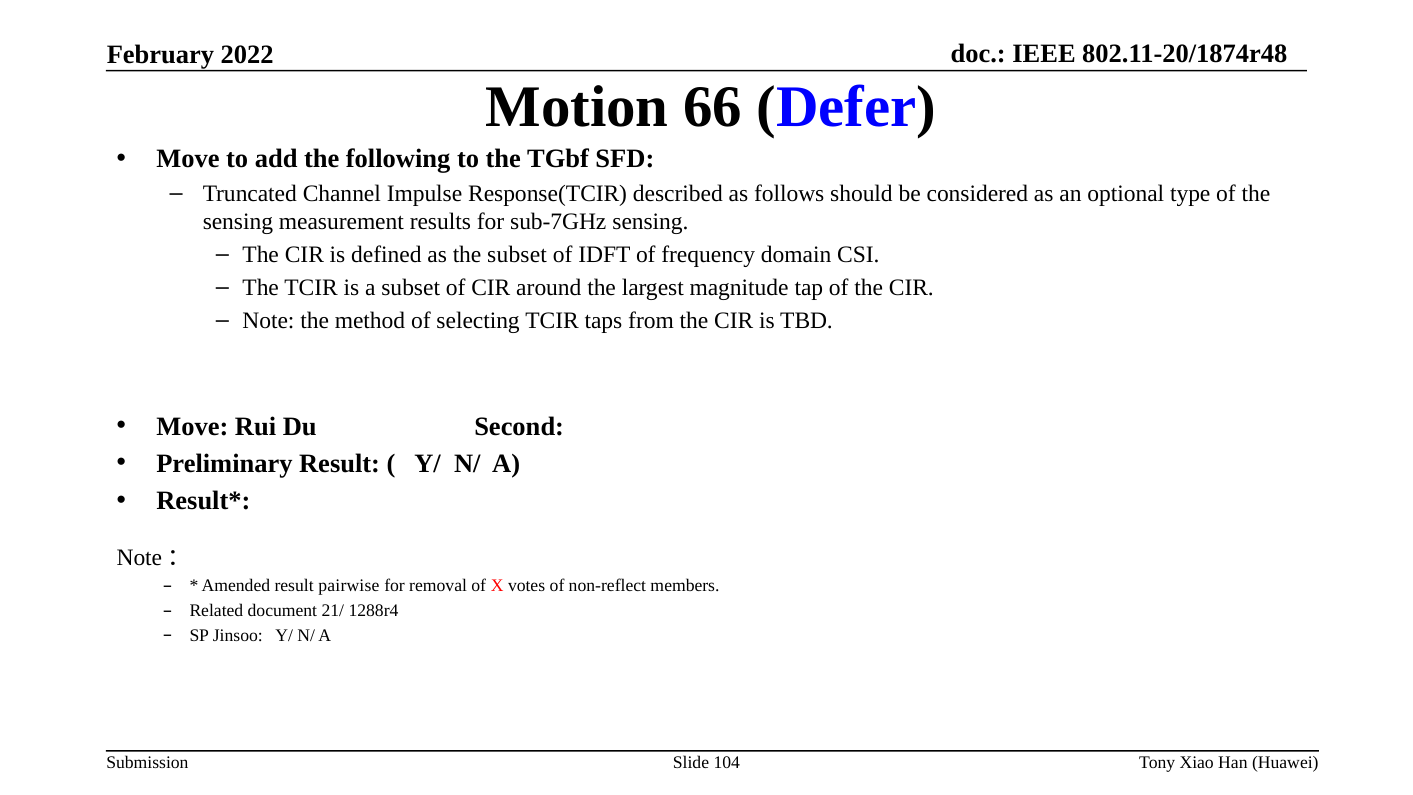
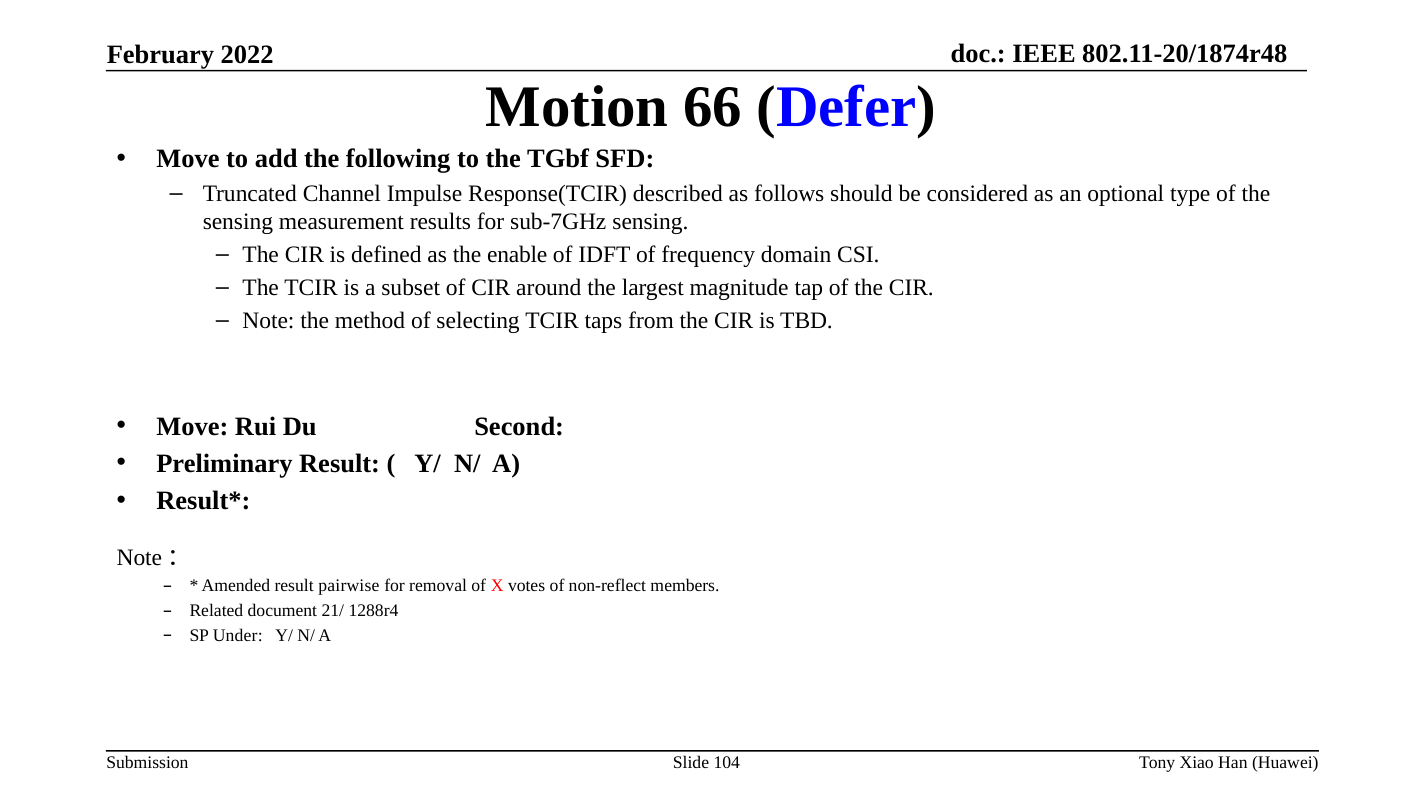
the subset: subset -> enable
Jinsoo: Jinsoo -> Under
